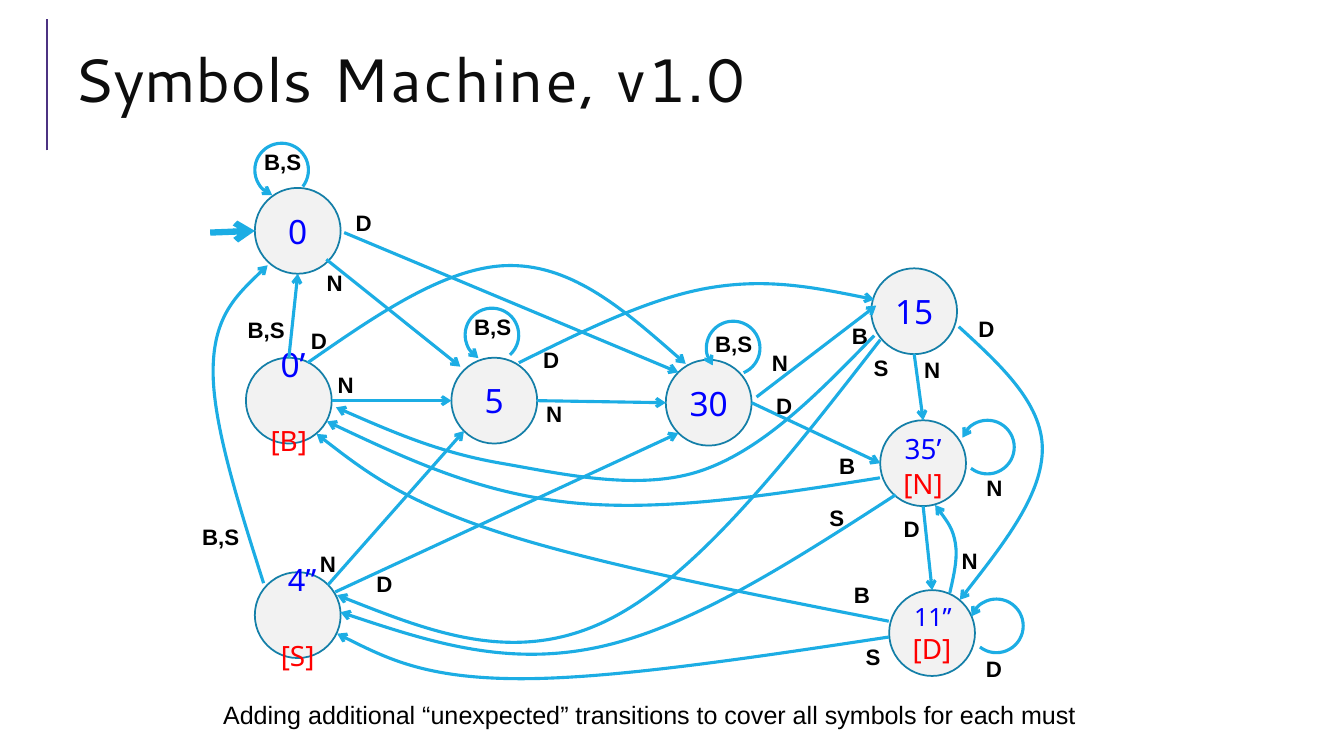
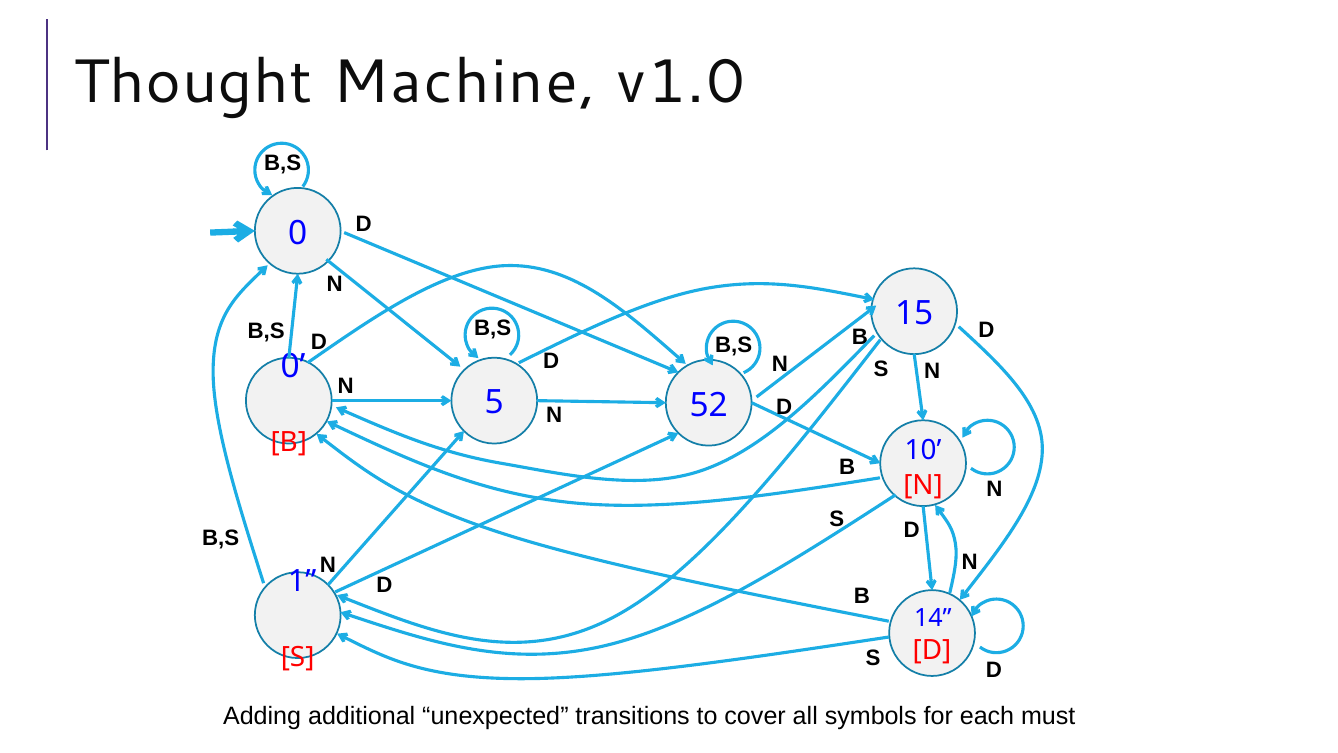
Symbols at (193, 82): Symbols -> Thought
30: 30 -> 52
35: 35 -> 10
4: 4 -> 1
11: 11 -> 14
